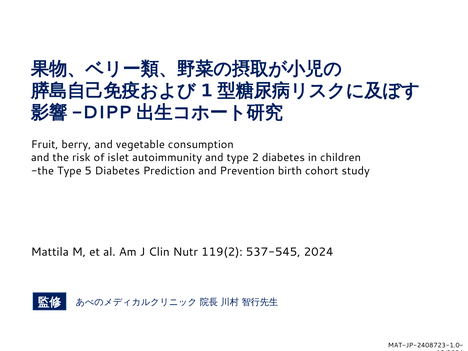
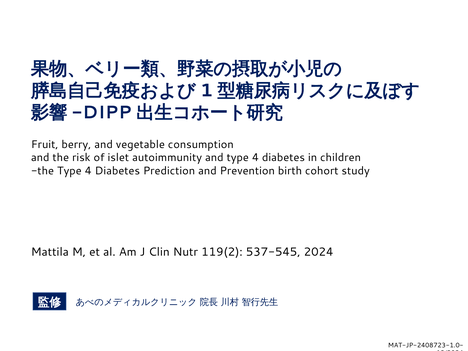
and type 2: 2 -> 4
the Type 5: 5 -> 4
